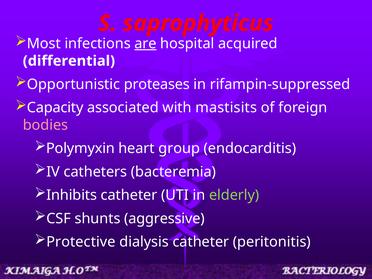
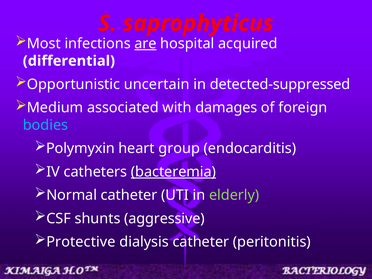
proteases: proteases -> uncertain
rifampin-suppressed: rifampin-suppressed -> detected-suppressed
Capacity: Capacity -> Medium
mastisits: mastisits -> damages
bodies colour: pink -> light blue
bacteremia underline: none -> present
Inhibits: Inhibits -> Normal
